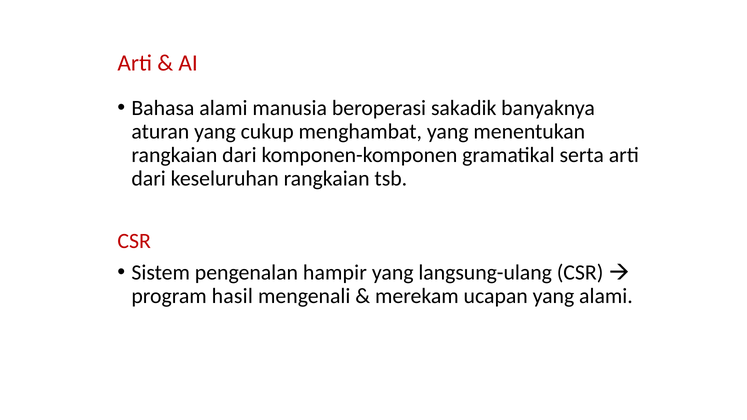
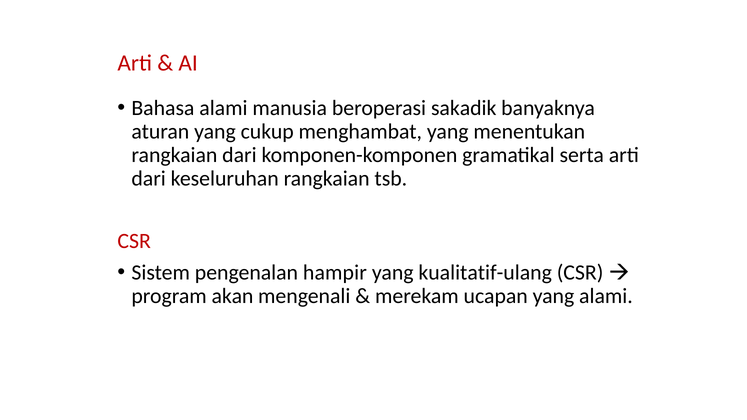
langsung-ulang: langsung-ulang -> kualitatif-ulang
hasil: hasil -> akan
